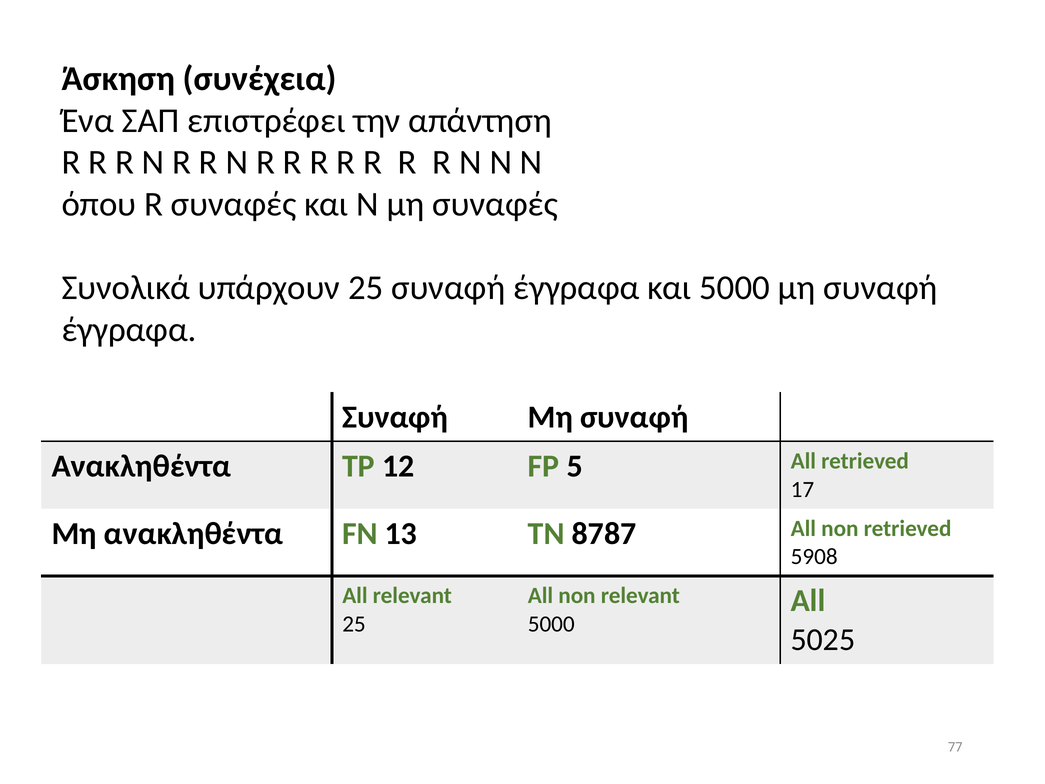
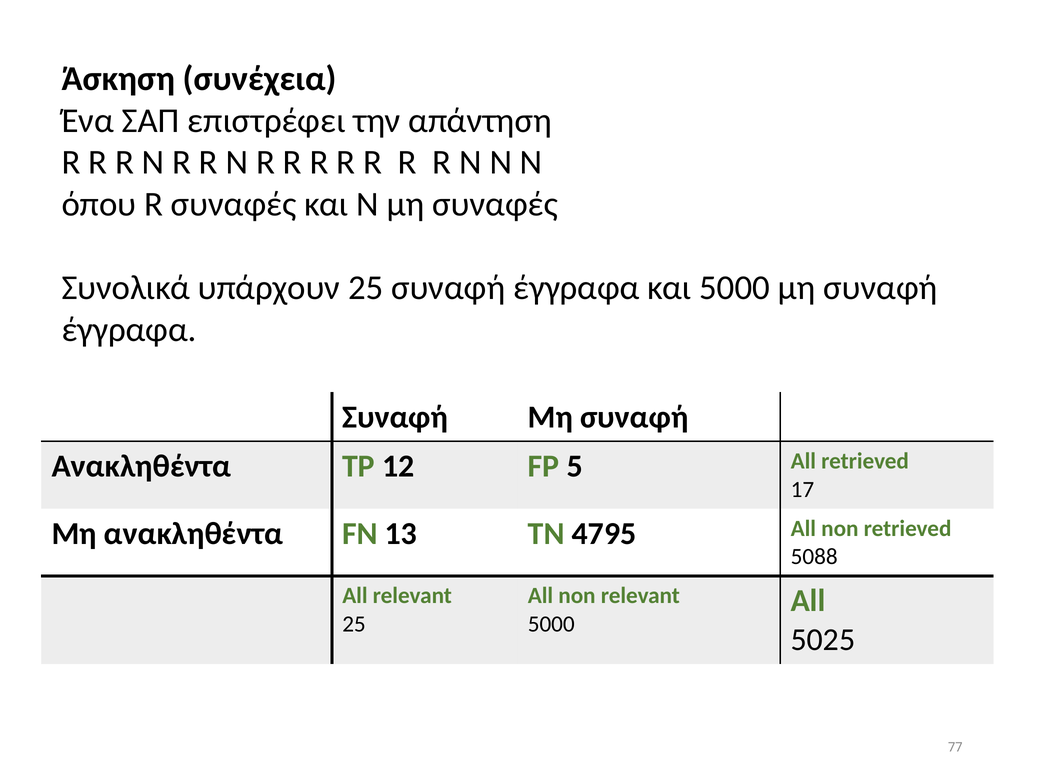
8787: 8787 -> 4795
5908: 5908 -> 5088
